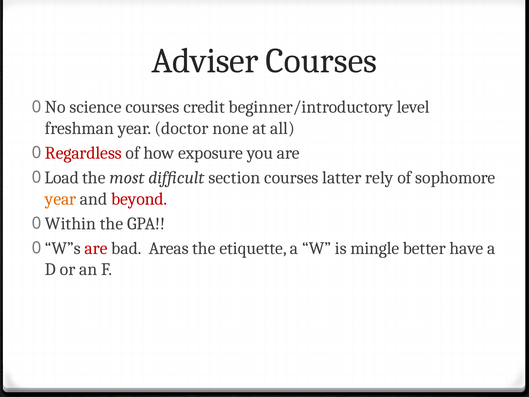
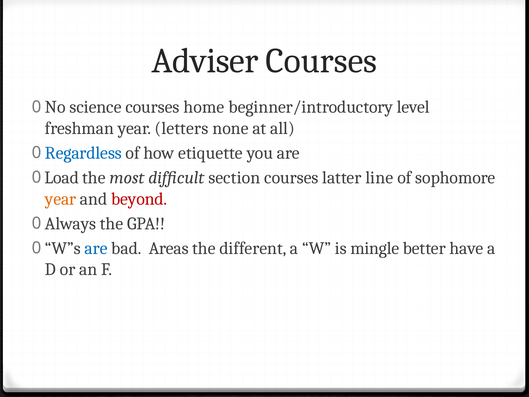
credit: credit -> home
doctor: doctor -> letters
Regardless colour: red -> blue
exposure: exposure -> etiquette
rely: rely -> line
Within: Within -> Always
are at (96, 248) colour: red -> blue
etiquette: etiquette -> different
